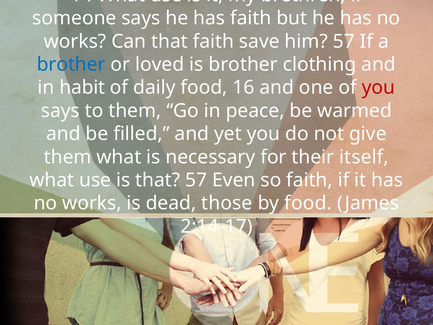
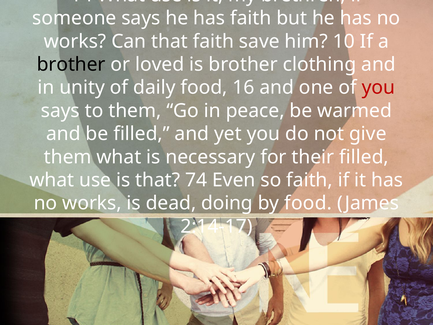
him 57: 57 -> 10
brother at (71, 64) colour: blue -> black
habit: habit -> unity
their itself: itself -> filled
that 57: 57 -> 74
those: those -> doing
